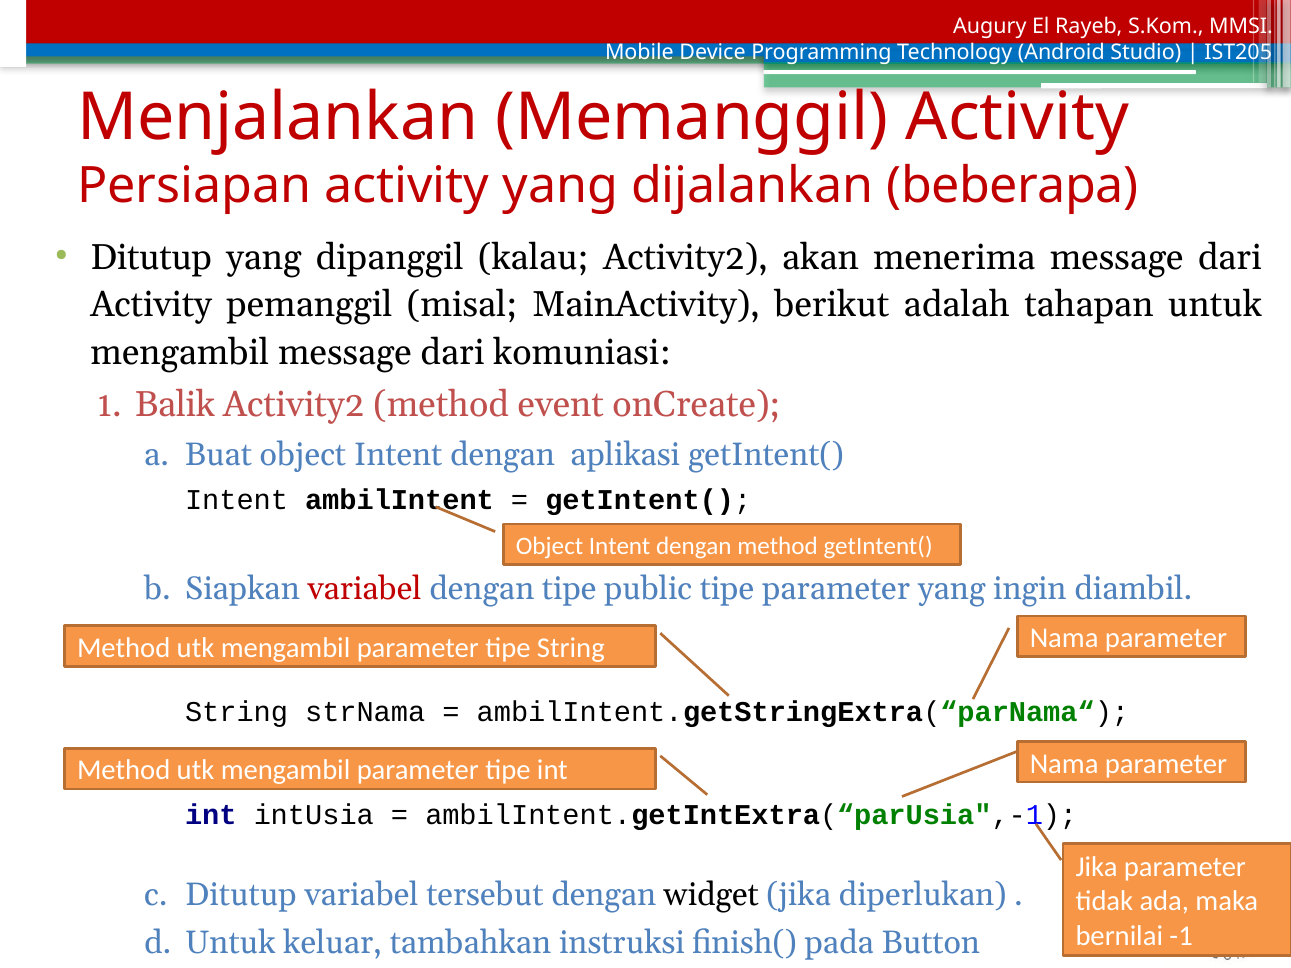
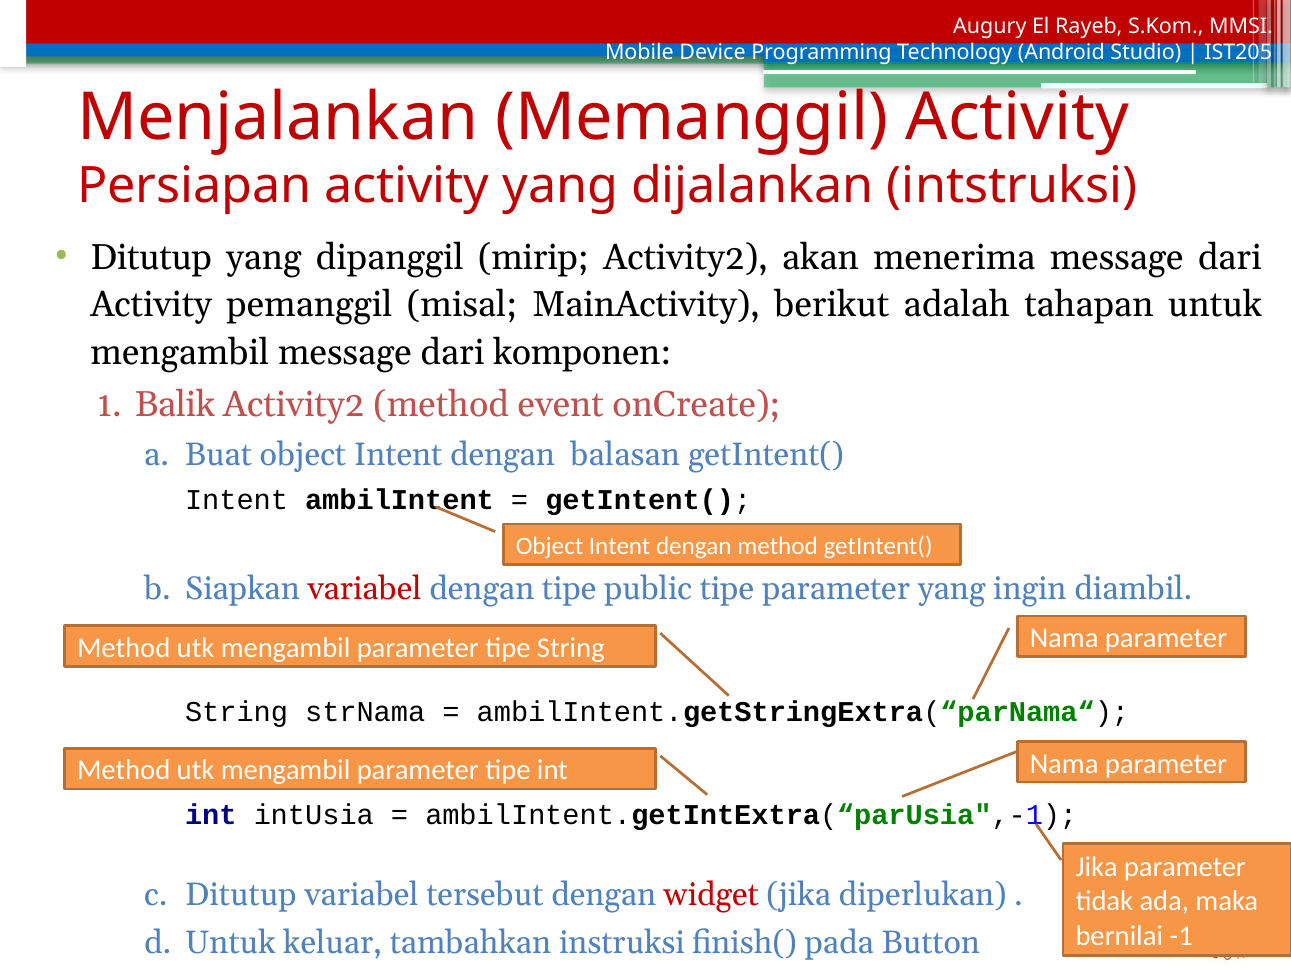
beberapa: beberapa -> intstruksi
kalau: kalau -> mirip
komuniasi: komuniasi -> komponen
aplikasi: aplikasi -> balasan
widget colour: black -> red
